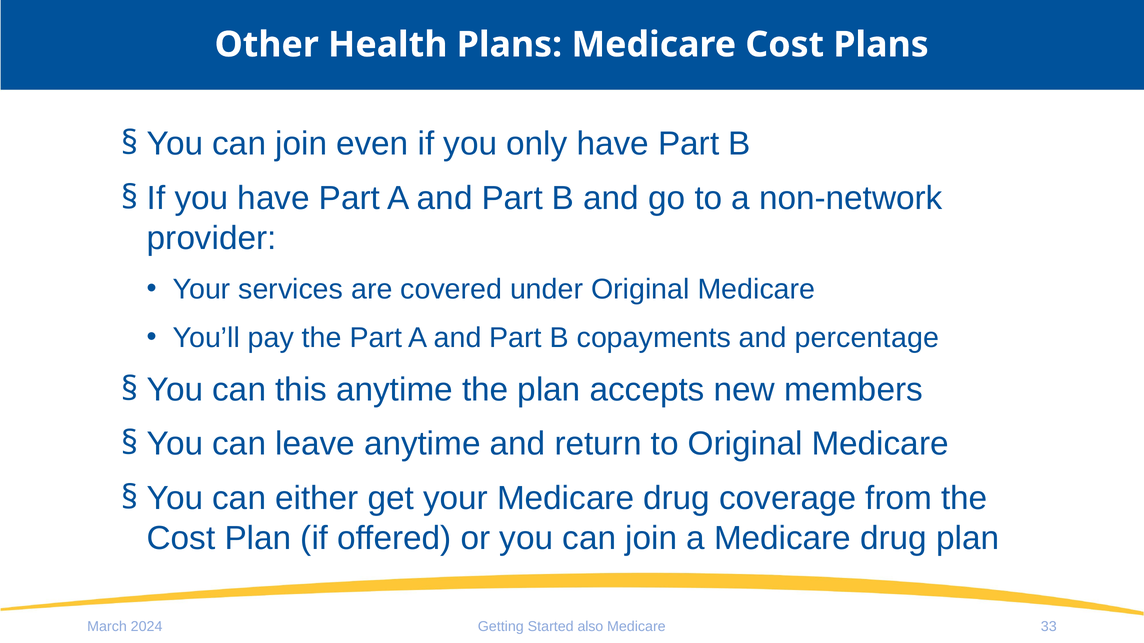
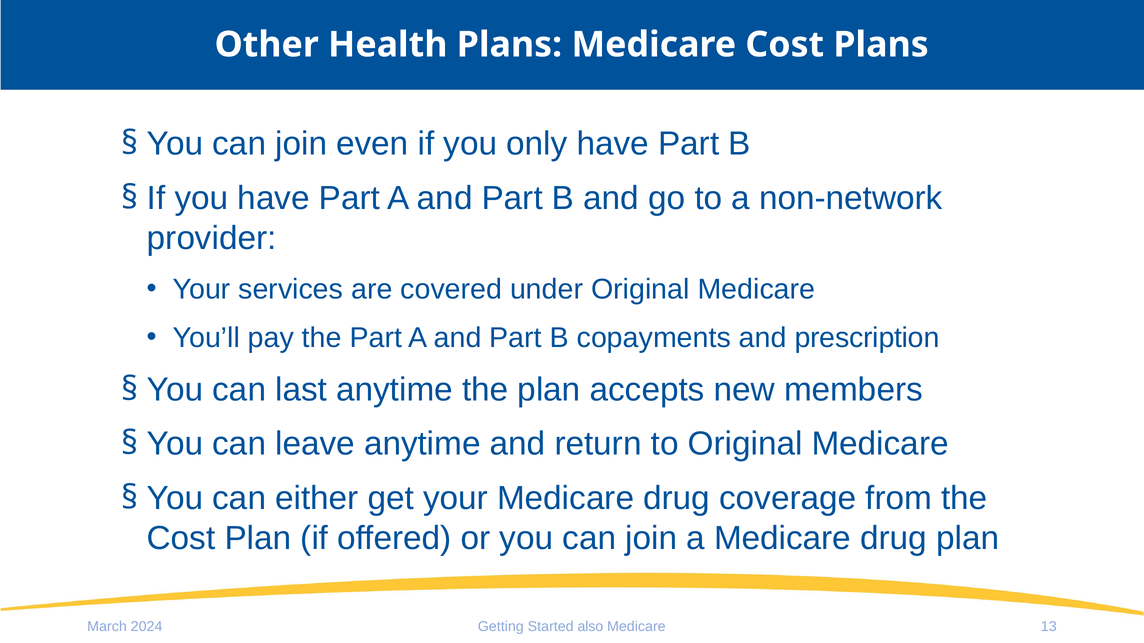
percentage: percentage -> prescription
this: this -> last
33: 33 -> 13
